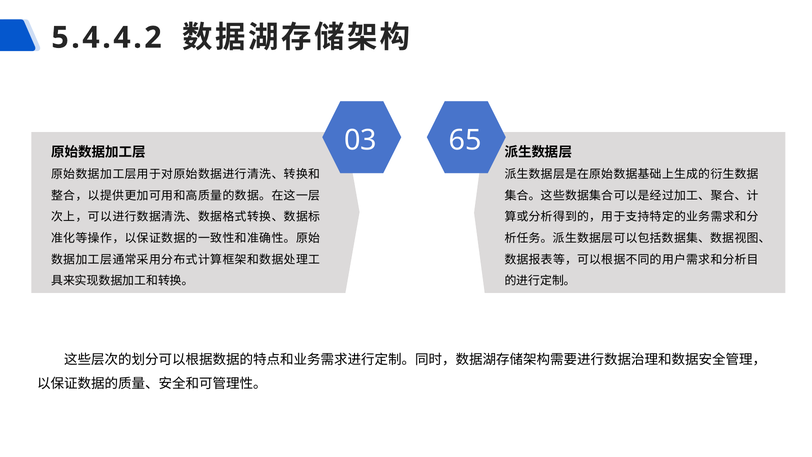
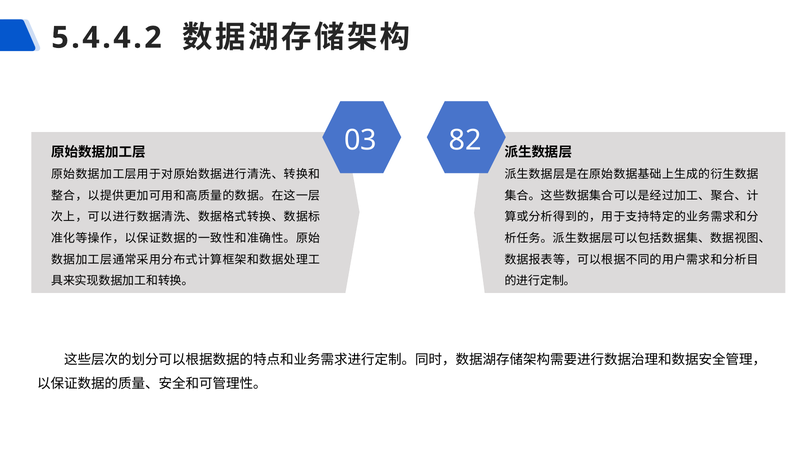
65: 65 -> 82
